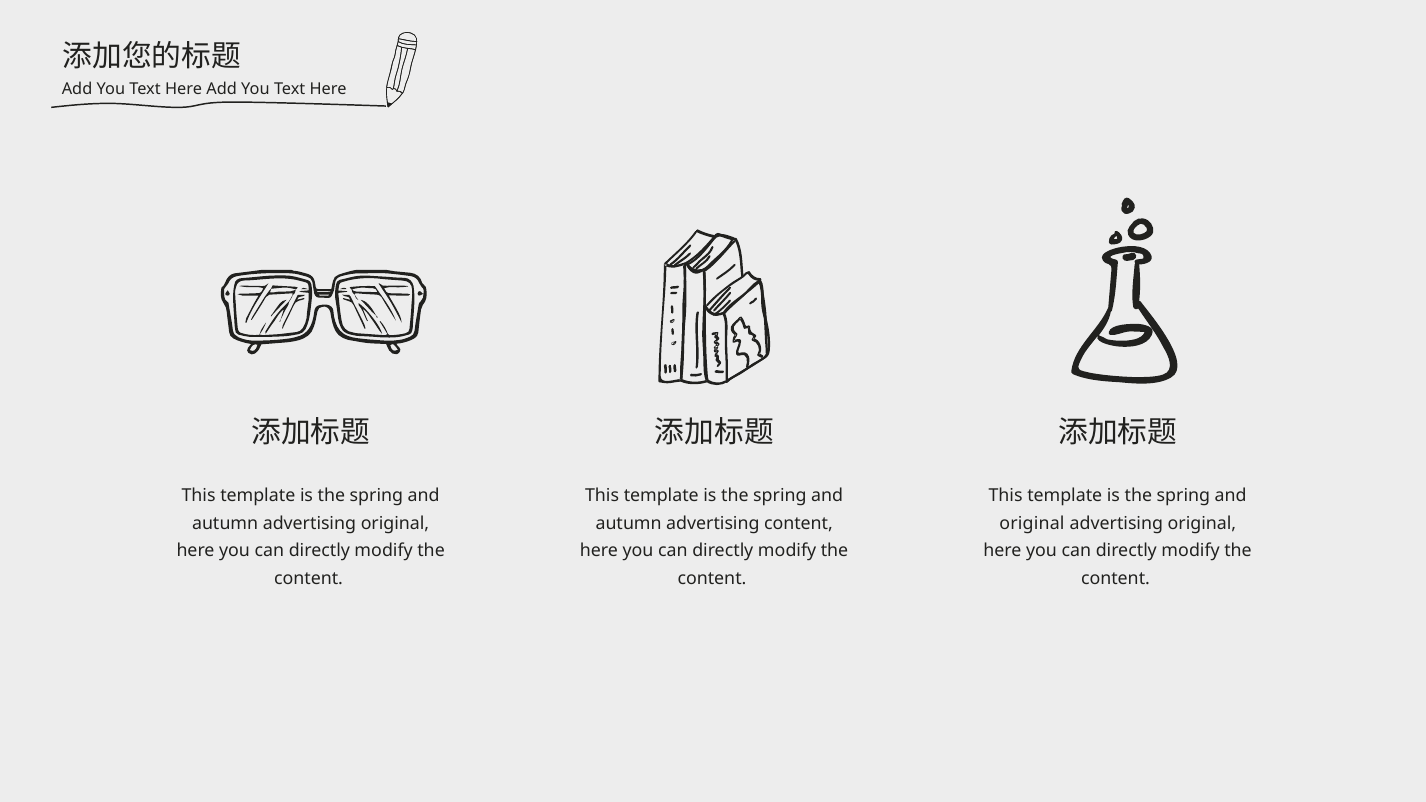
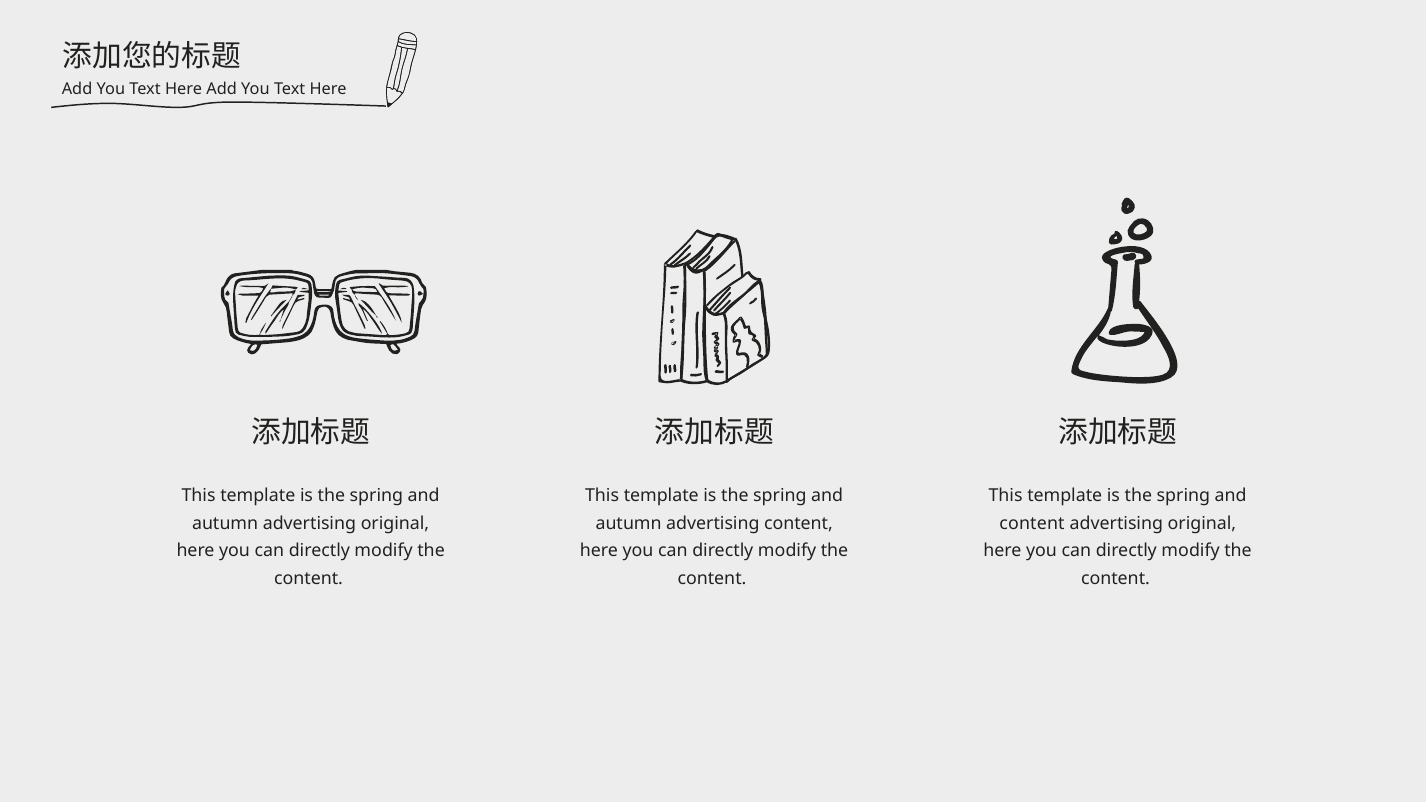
original at (1032, 523): original -> content
